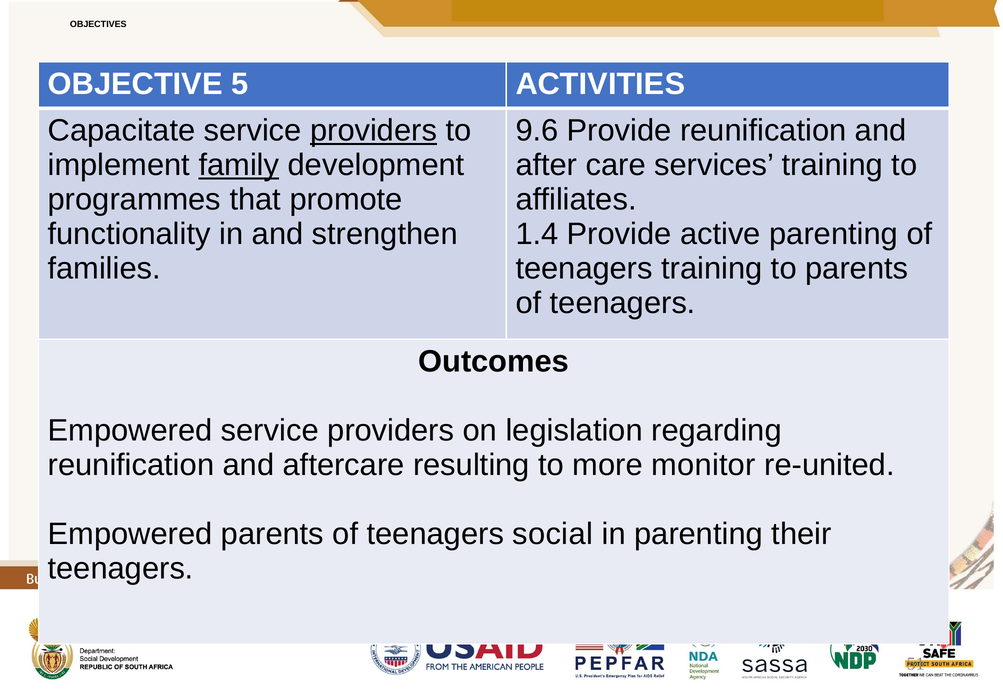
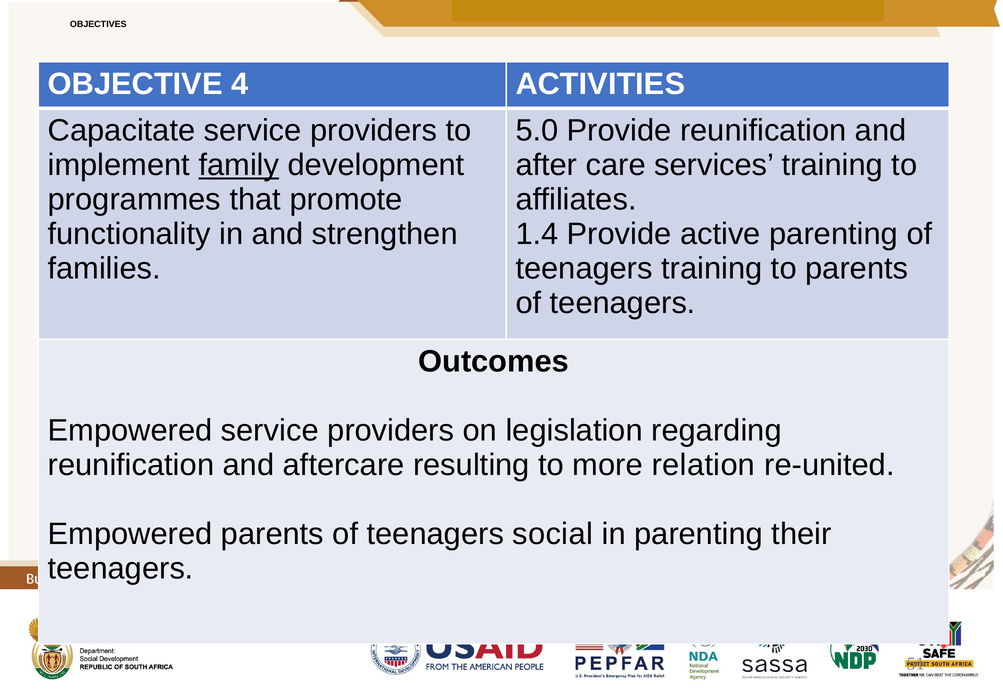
5: 5 -> 4
providers at (374, 131) underline: present -> none
9.6: 9.6 -> 5.0
monitor: monitor -> relation
